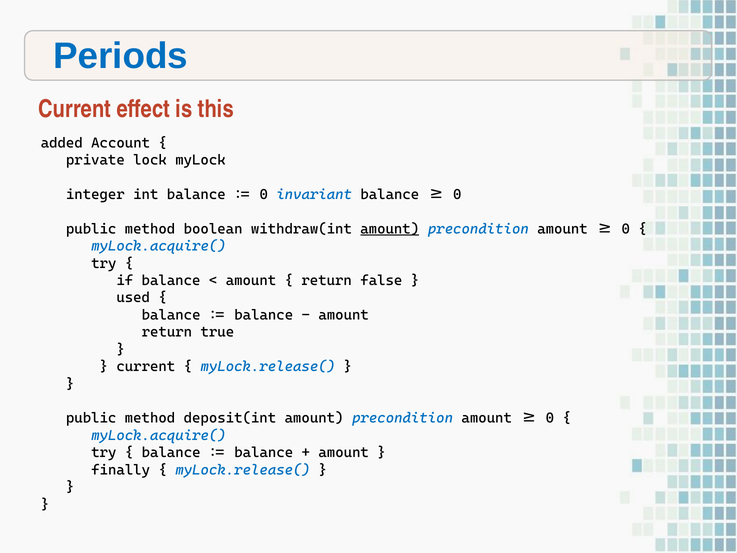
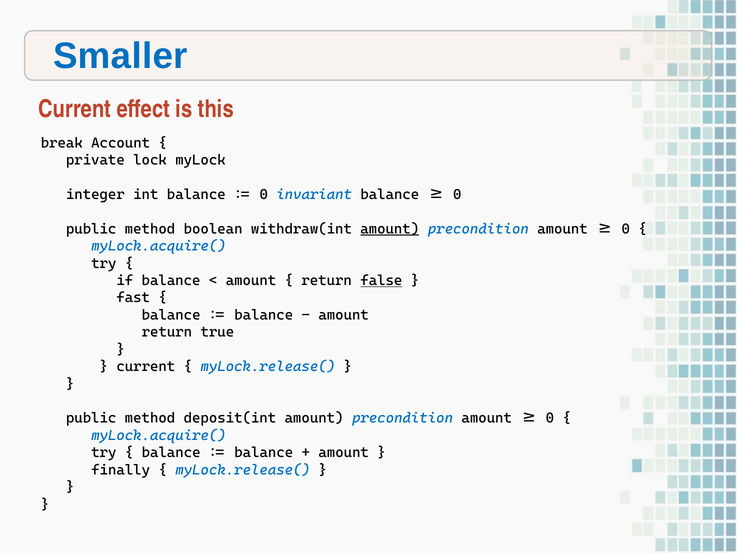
Periods: Periods -> Smaller
added: added -> break
false underline: none -> present
used: used -> fast
